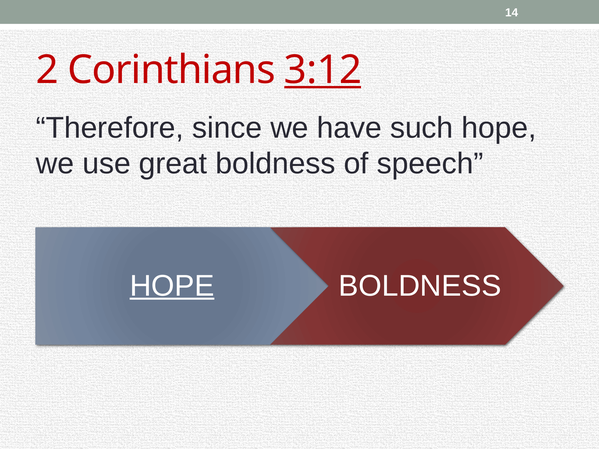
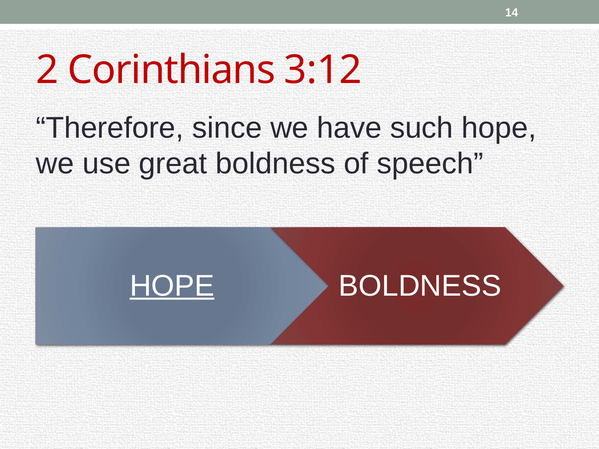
3:12 underline: present -> none
